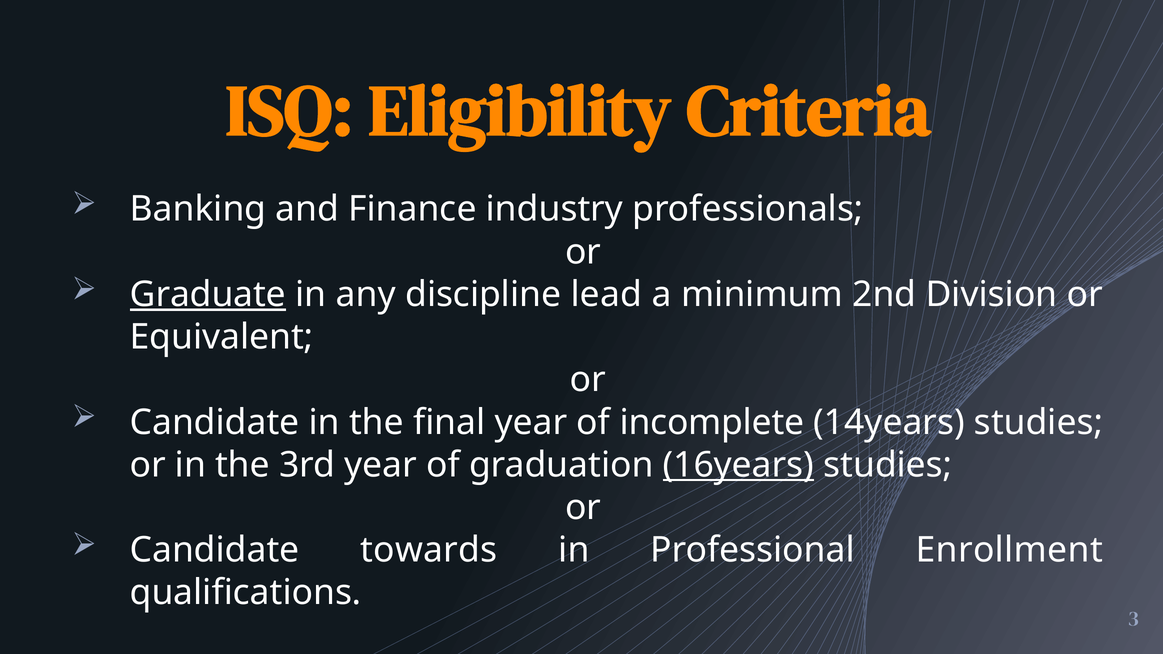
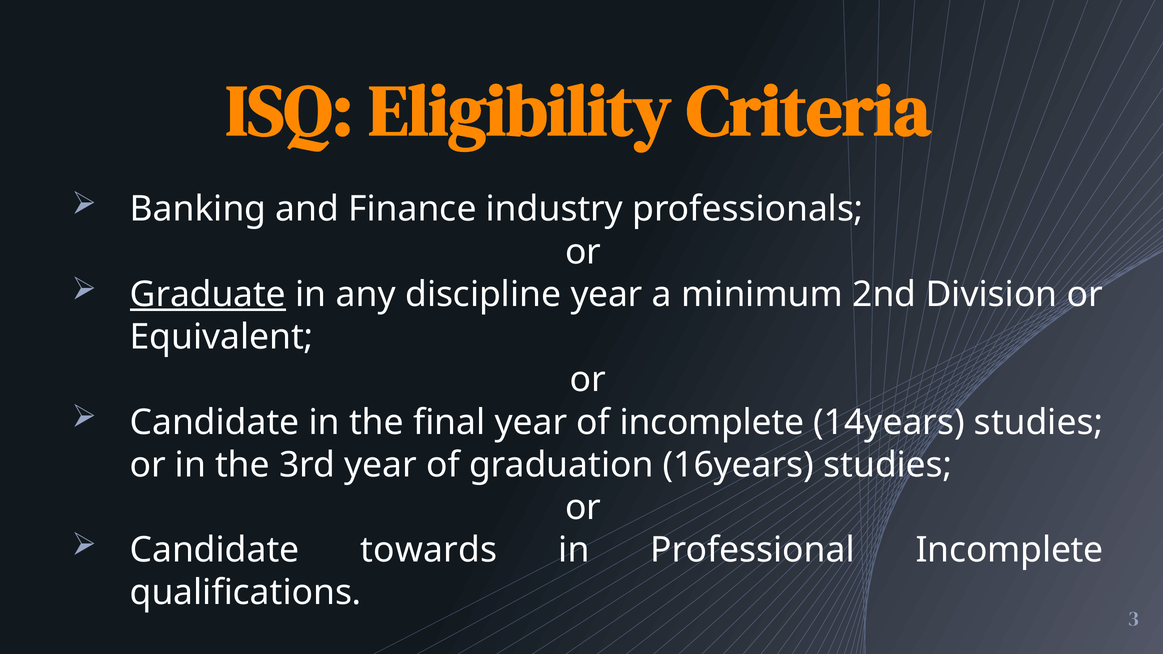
discipline lead: lead -> year
16years underline: present -> none
Professional Enrollment: Enrollment -> Incomplete
